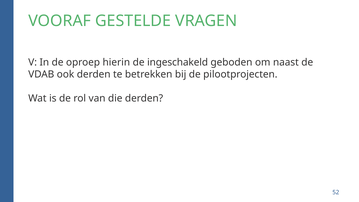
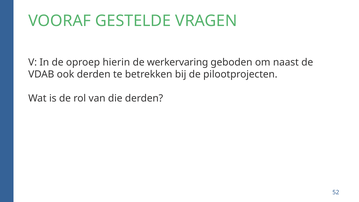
ingeschakeld: ingeschakeld -> werkervaring
